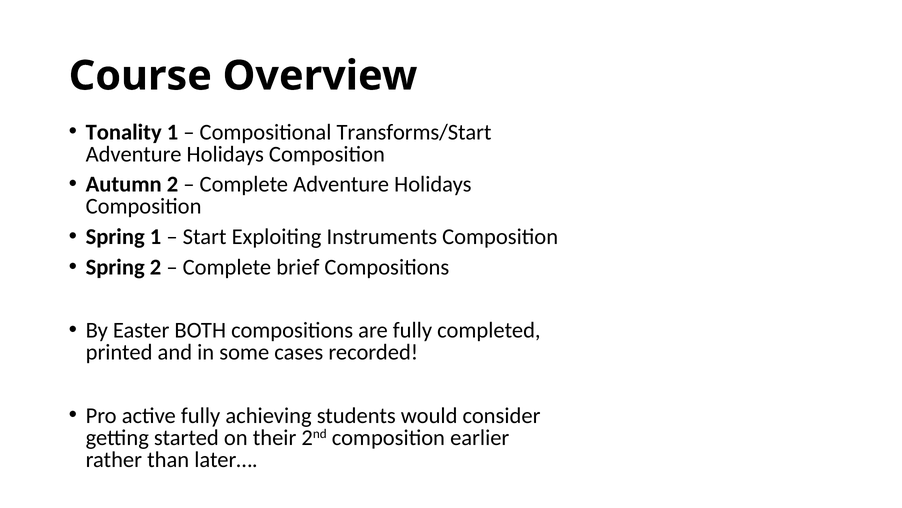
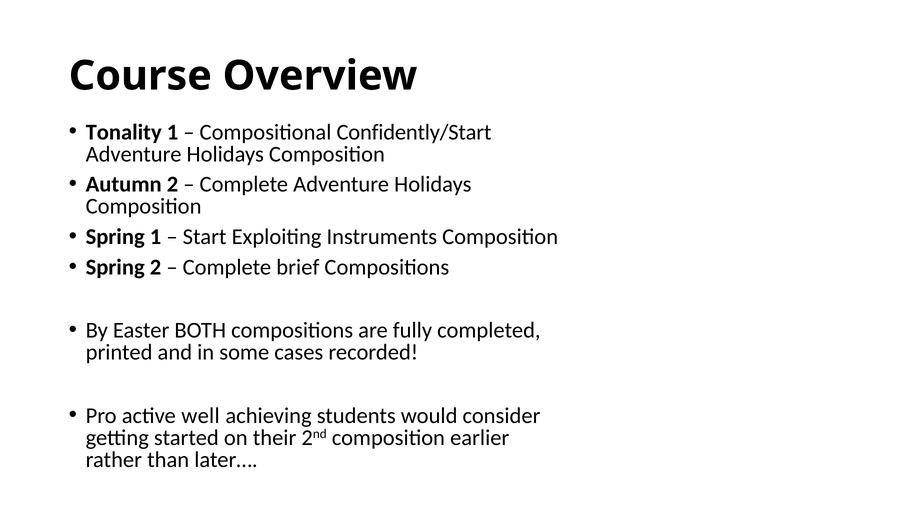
Transforms/Start: Transforms/Start -> Confidently/Start
active fully: fully -> well
